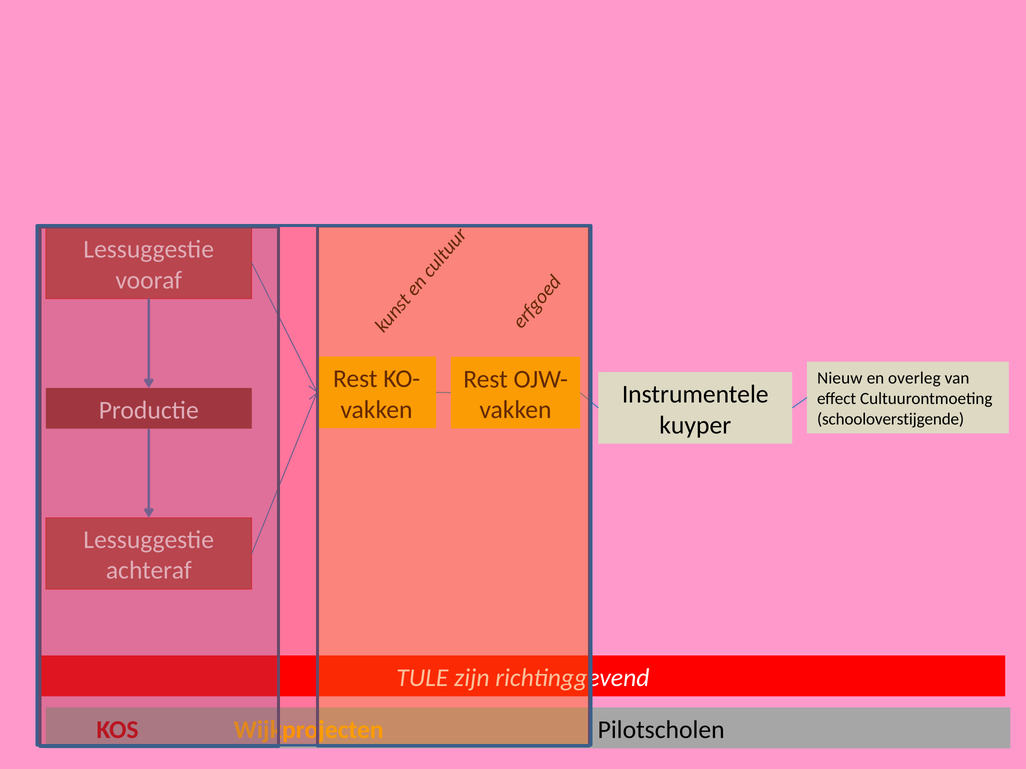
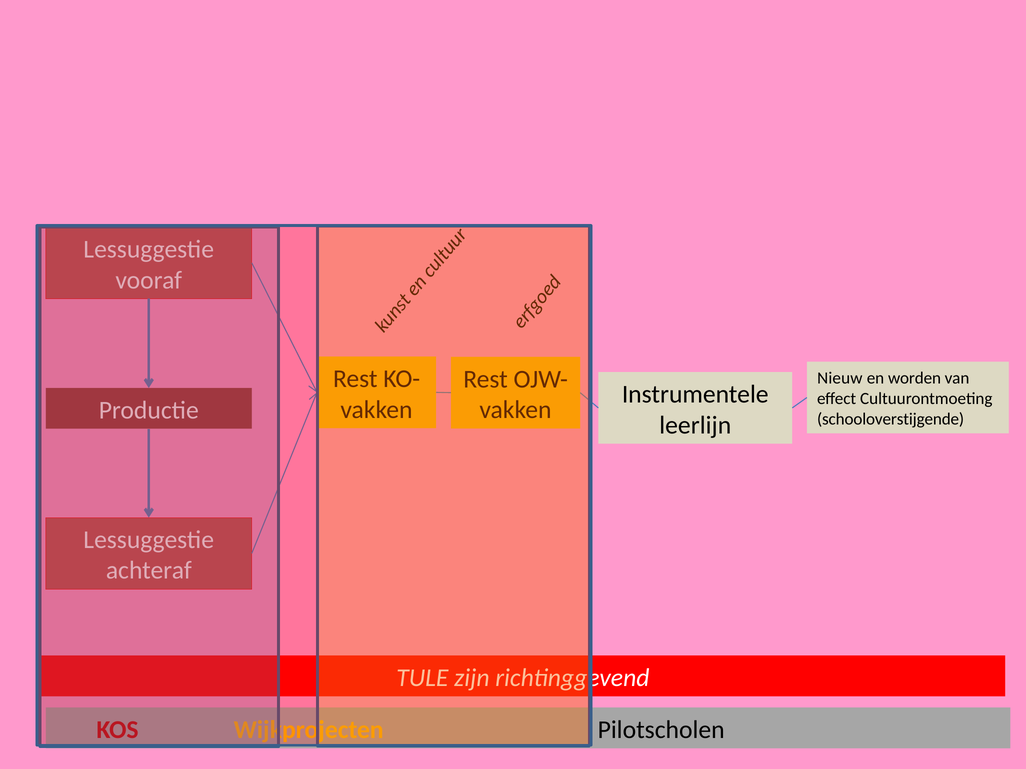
overleg: overleg -> worden
kuyper: kuyper -> leerlijn
